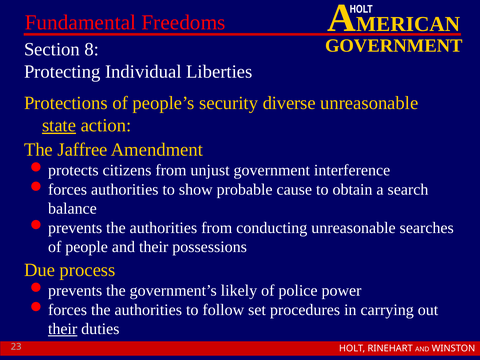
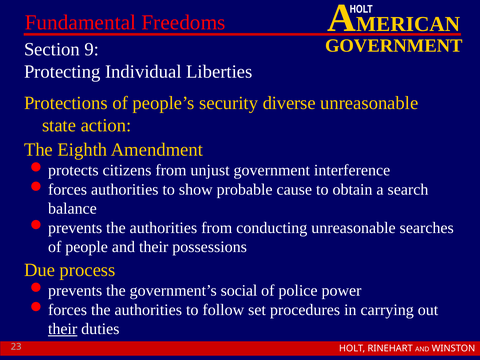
8: 8 -> 9
state underline: present -> none
Jaffree: Jaffree -> Eighth
likely: likely -> social
